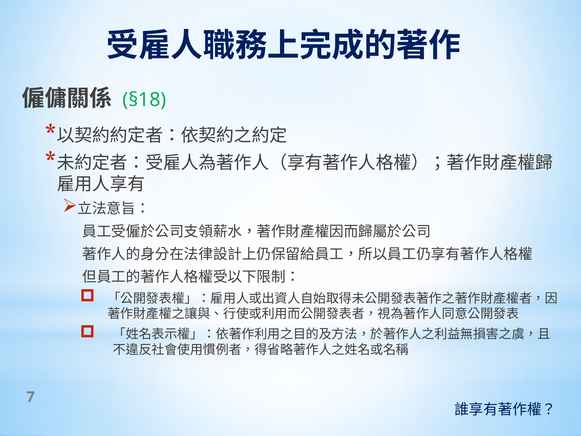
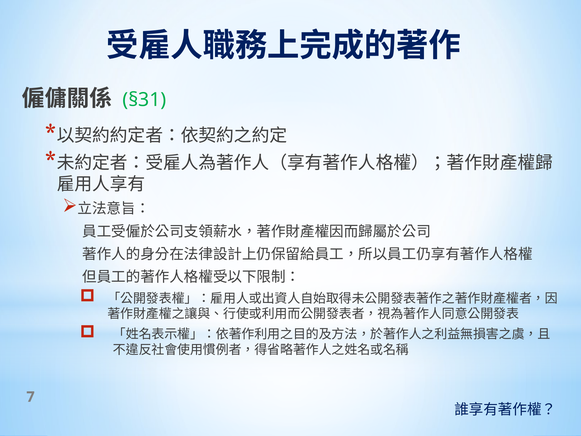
§18: §18 -> §31
